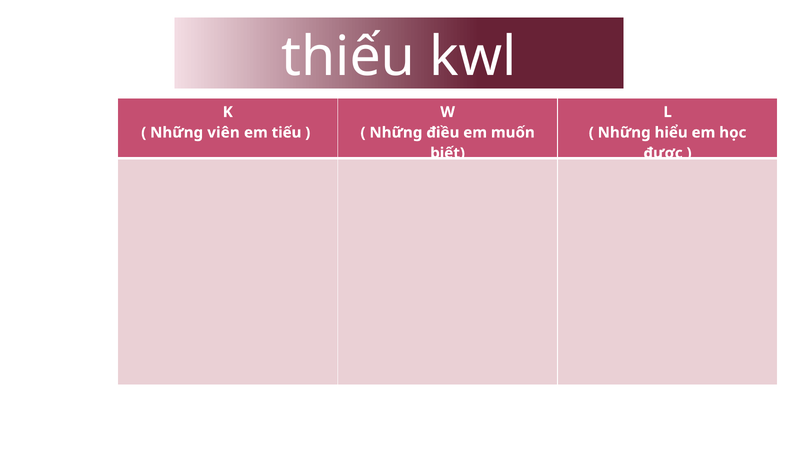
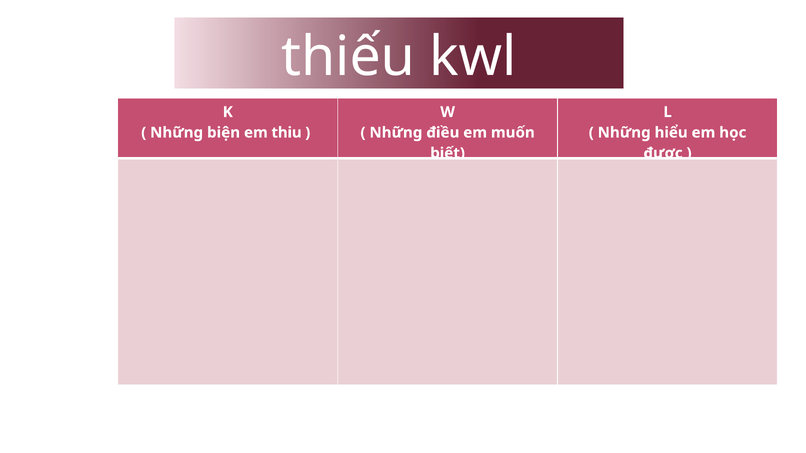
viên: viên -> biện
tiếu: tiếu -> thiu
